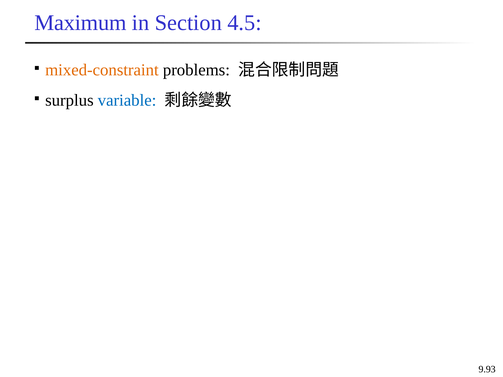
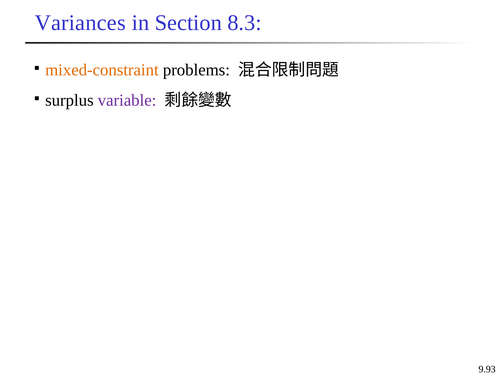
Maximum: Maximum -> Variances
4.5: 4.5 -> 8.3
variable colour: blue -> purple
